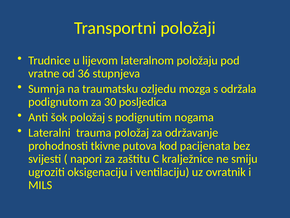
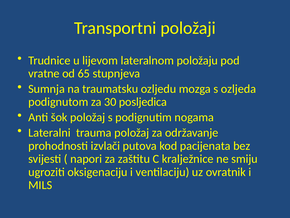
36: 36 -> 65
održala: održala -> ozljeda
tkivne: tkivne -> izvlači
